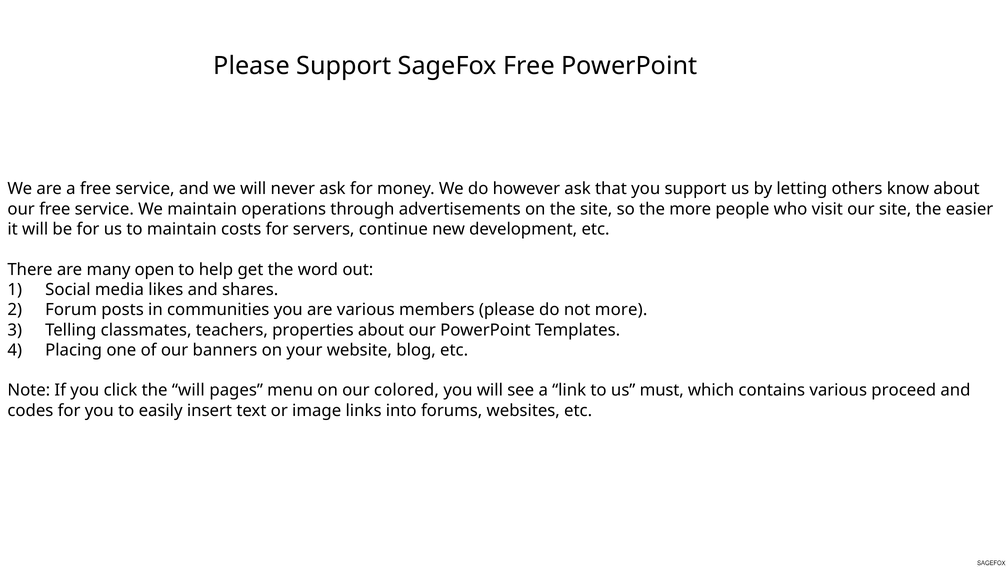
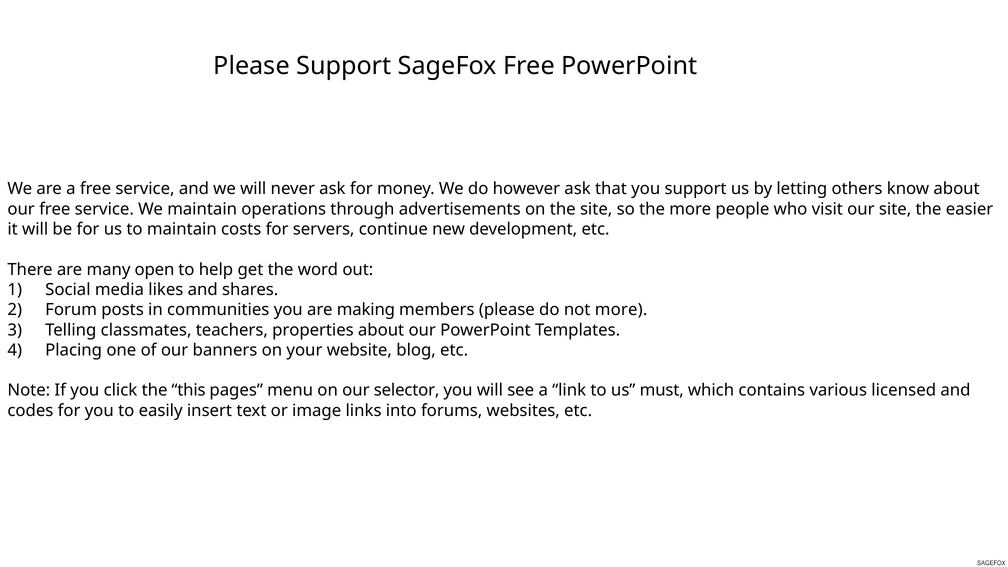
are various: various -> making
the will: will -> this
colored: colored -> selector
proceed: proceed -> licensed
